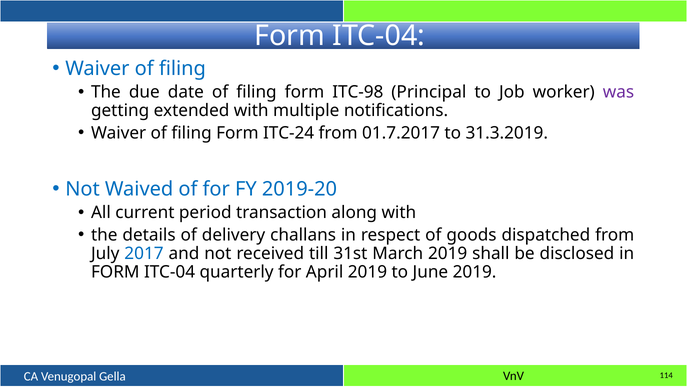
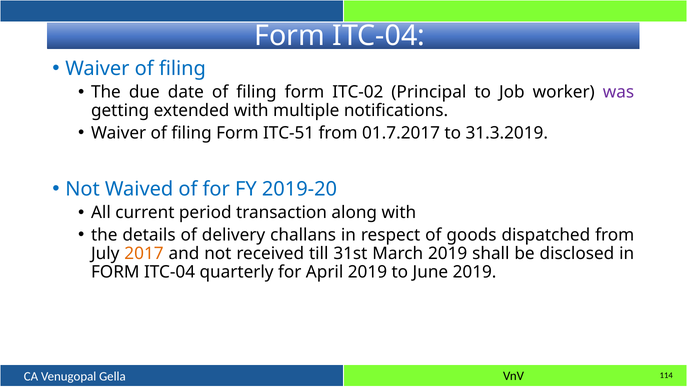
ITC-98: ITC-98 -> ITC-02
ITC-24: ITC-24 -> ITC-51
2017 colour: blue -> orange
